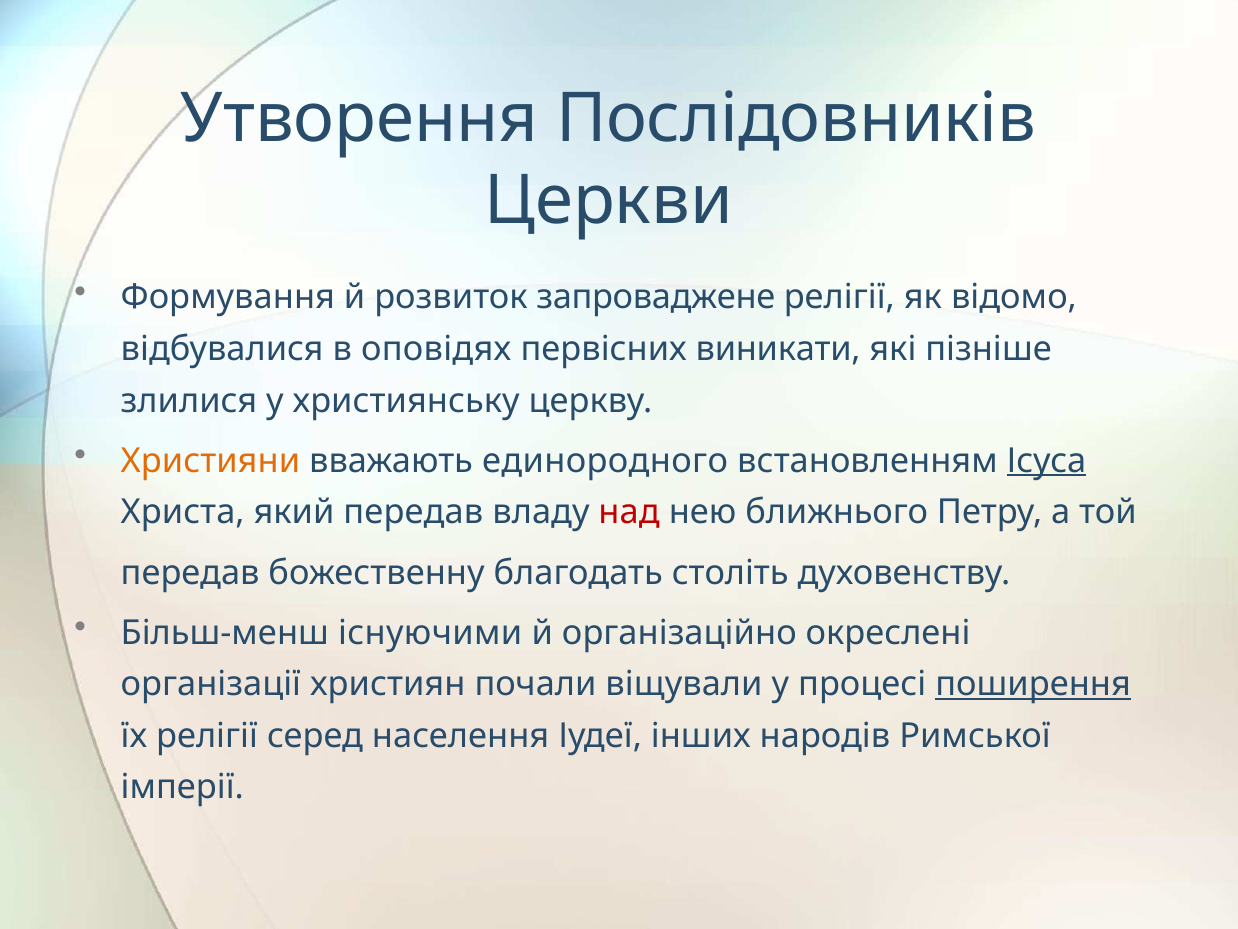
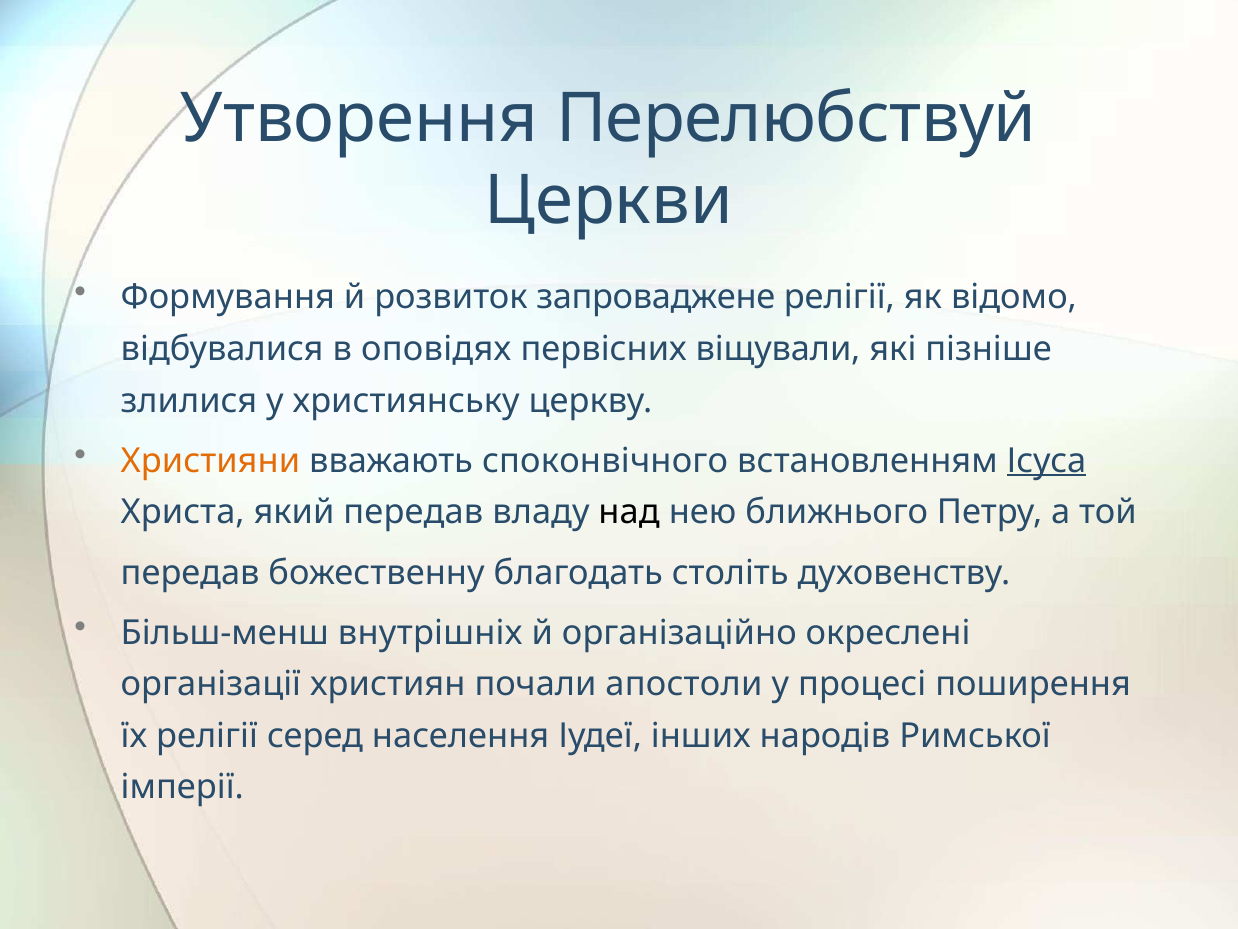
Послідовників: Послідовників -> Перелюбствуй
виникати: виникати -> віщували
единородного: единородного -> споконвічного
над colour: red -> black
існуючими: існуючими -> внутрішніх
віщували: віщували -> апостоли
поширення underline: present -> none
